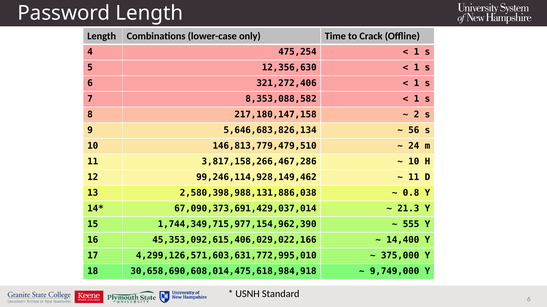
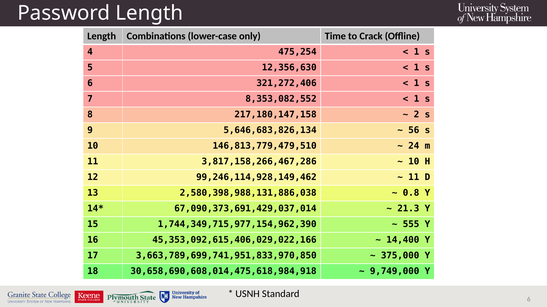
8,353,088,582: 8,353,088,582 -> 8,353,082,552
4,299,126,571,603,631,772,995,010: 4,299,126,571,603,631,772,995,010 -> 3,663,789,699,741,951,833,970,850
